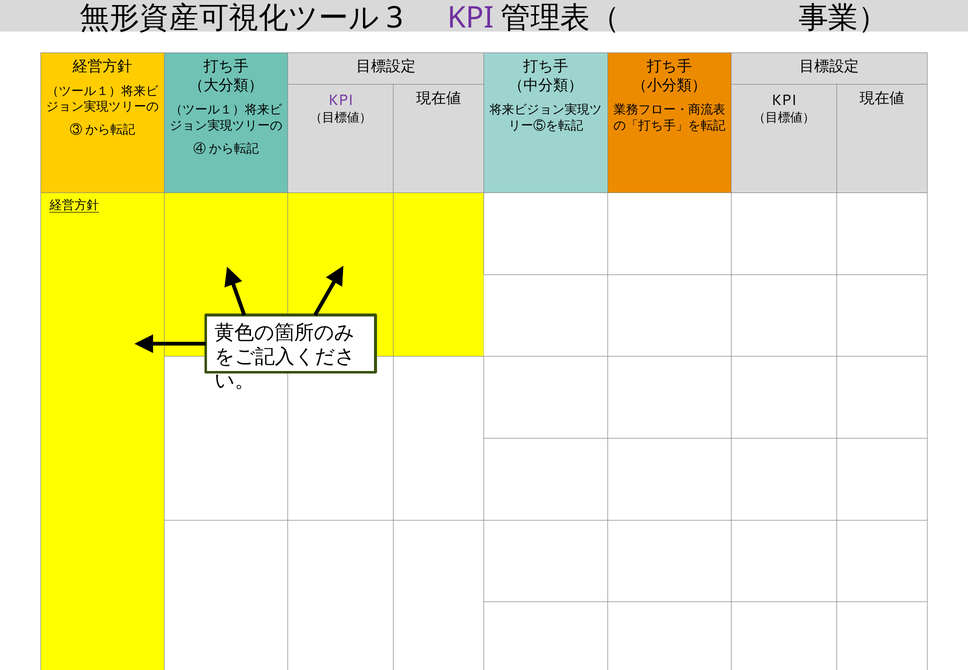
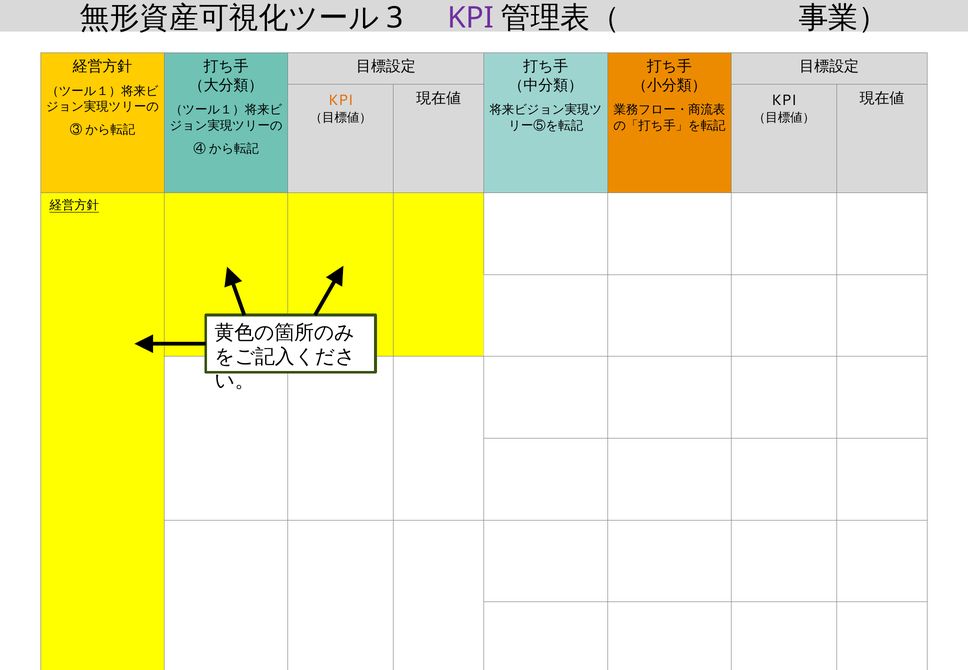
KPI at (341, 100) colour: purple -> orange
